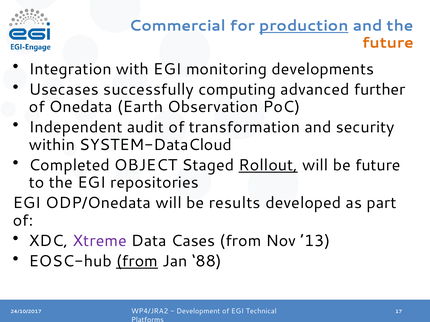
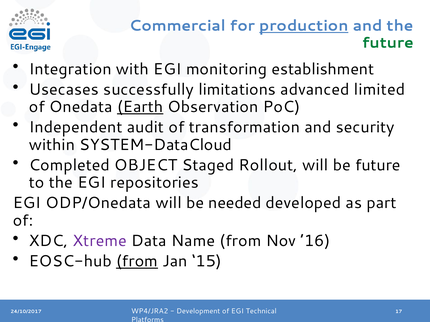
future at (388, 43) colour: orange -> green
developments: developments -> establishment
computing: computing -> limitations
further: further -> limited
Earth underline: none -> present
Rollout underline: present -> none
results: results -> needed
Cases: Cases -> Name
’13: ’13 -> ’16
88: 88 -> 15
